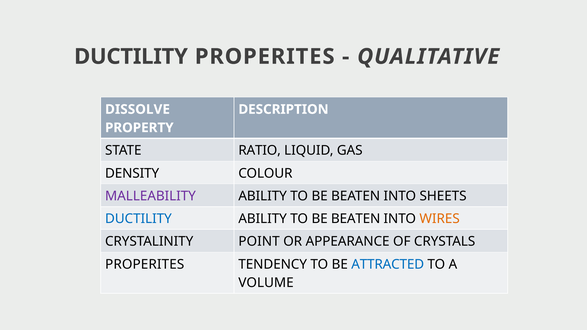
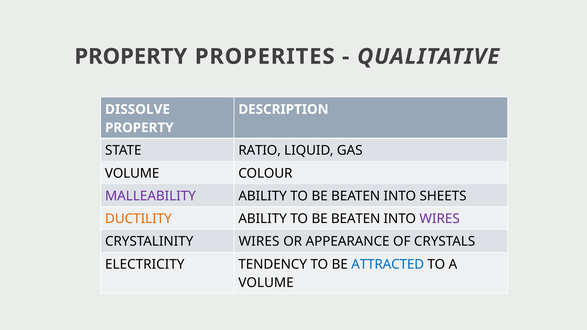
DUCTILITY at (131, 57): DUCTILITY -> PROPERTY
DENSITY at (132, 173): DENSITY -> VOLUME
DUCTILITY at (138, 219) colour: blue -> orange
WIRES at (440, 219) colour: orange -> purple
CRYSTALINITY POINT: POINT -> WIRES
PROPERITES at (145, 264): PROPERITES -> ELECTRICITY
